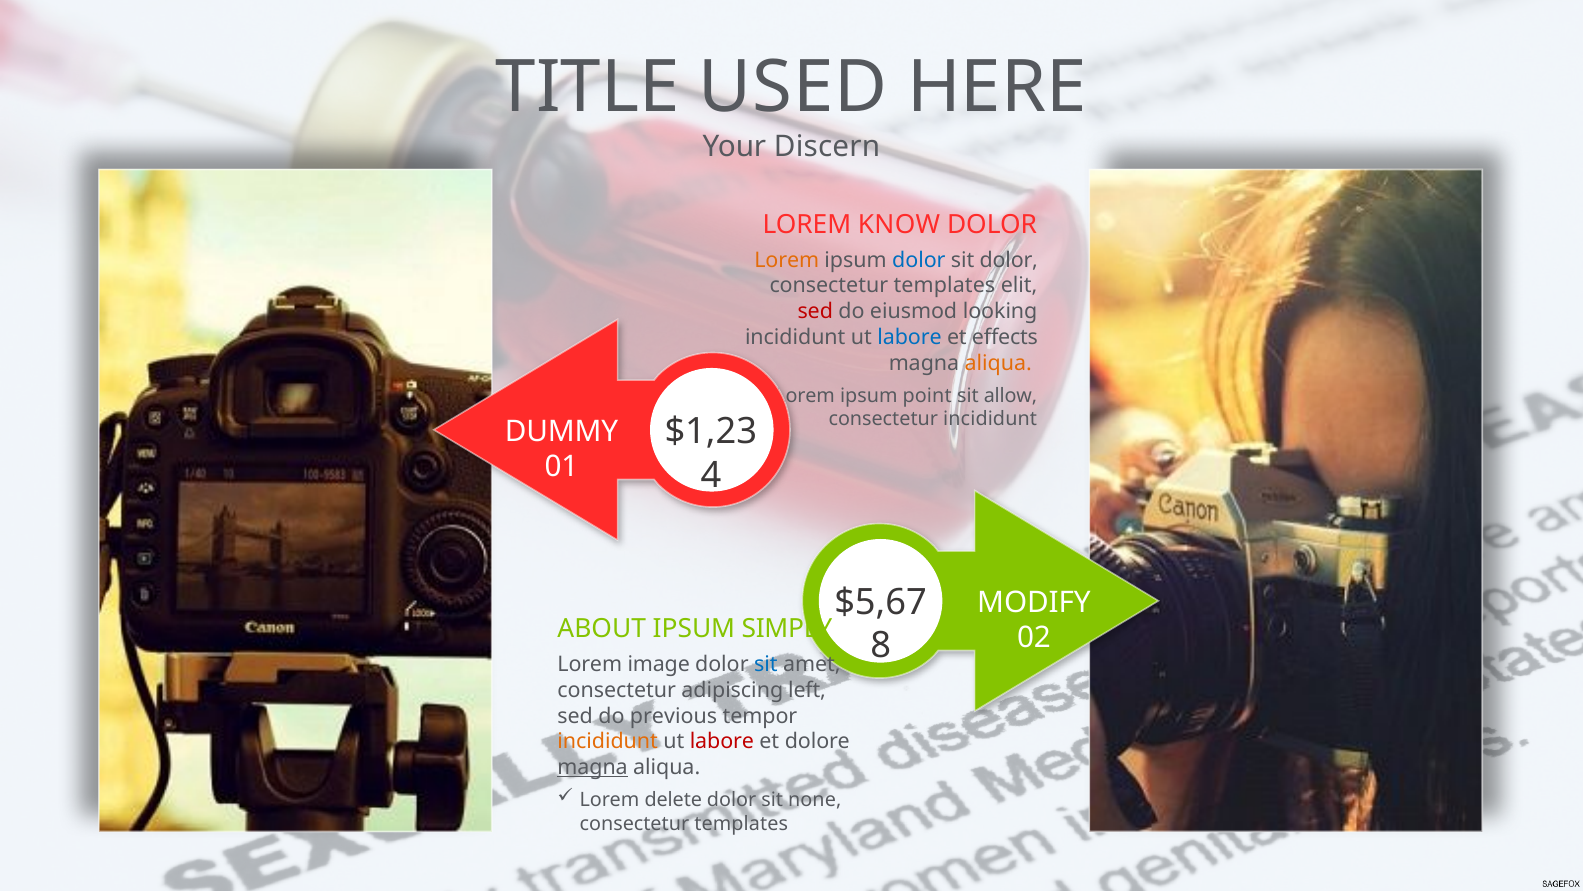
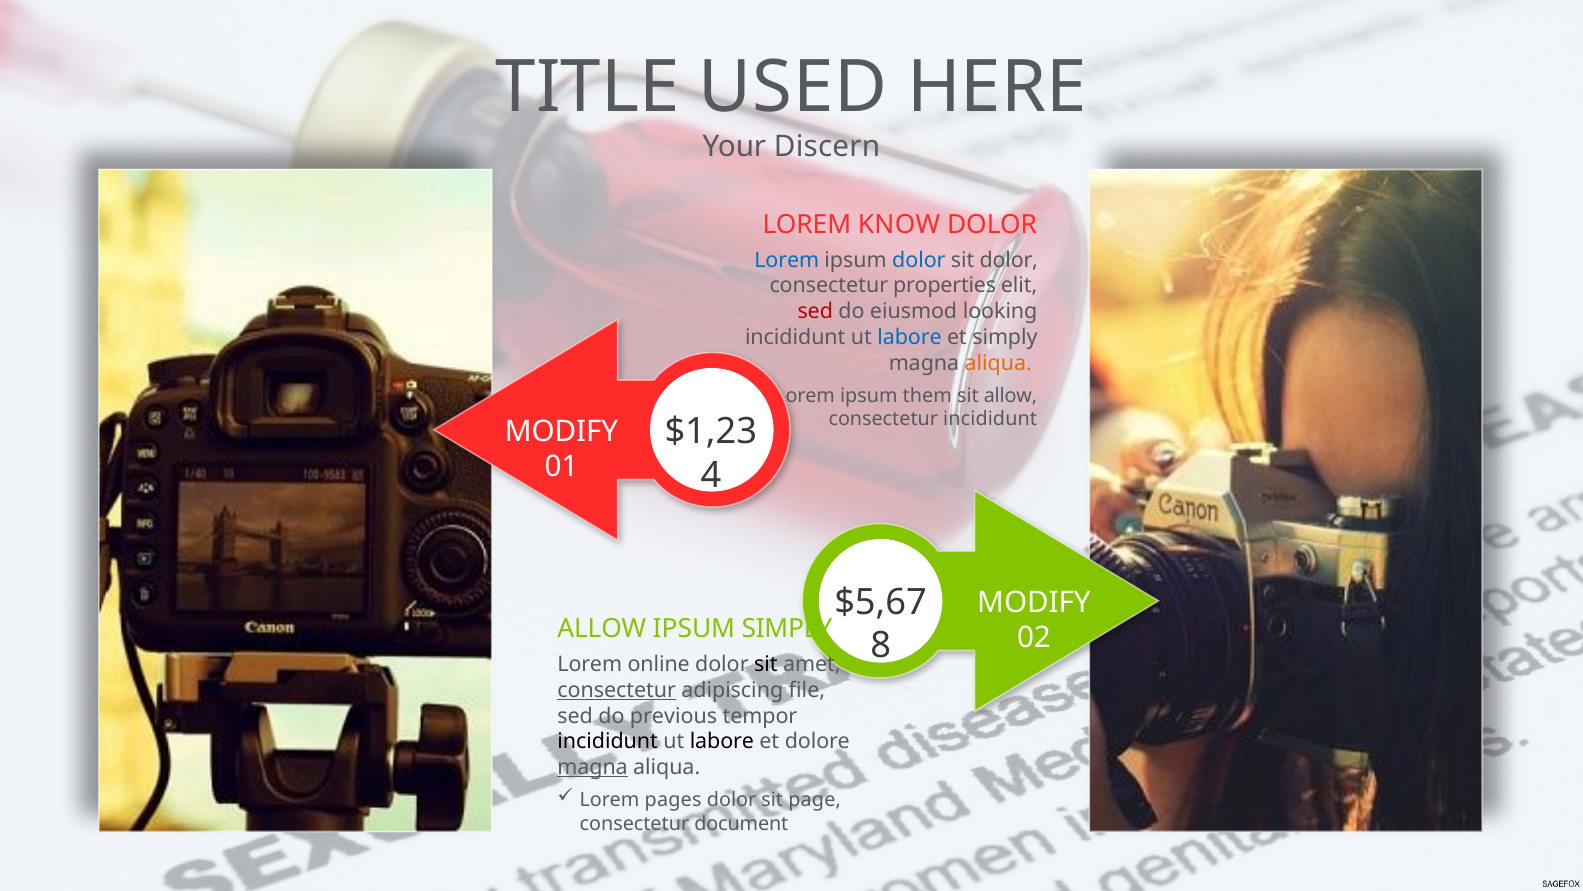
Lorem at (787, 260) colour: orange -> blue
templates at (944, 286): templates -> properties
et effects: effects -> simply
point: point -> them
DUMMY at (562, 431): DUMMY -> MODIFY
ABOUT at (602, 629): ABOUT -> ALLOW
image: image -> online
sit at (766, 664) colour: blue -> black
consectetur at (617, 690) underline: none -> present
left: left -> file
incididunt at (608, 741) colour: orange -> black
labore at (722, 741) colour: red -> black
delete: delete -> pages
none: none -> page
templates at (741, 823): templates -> document
